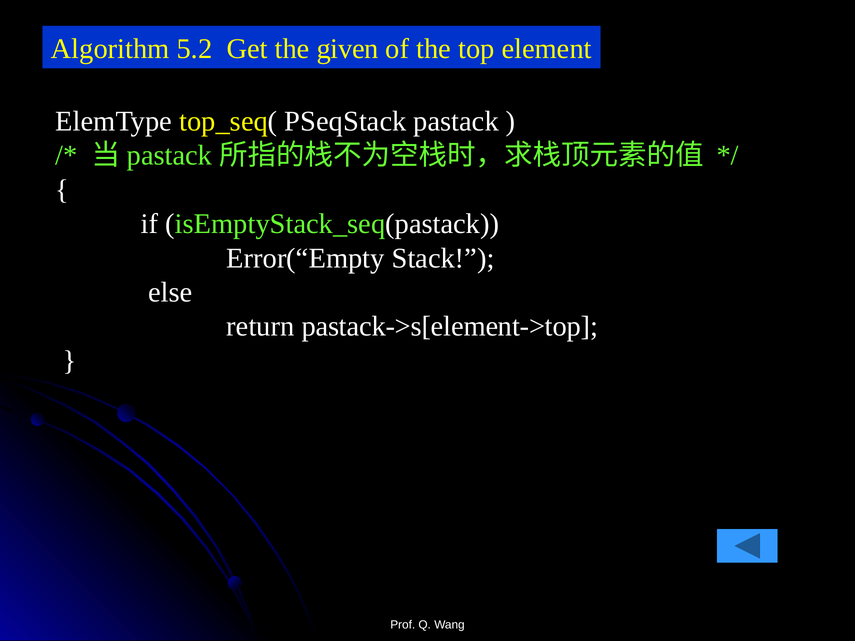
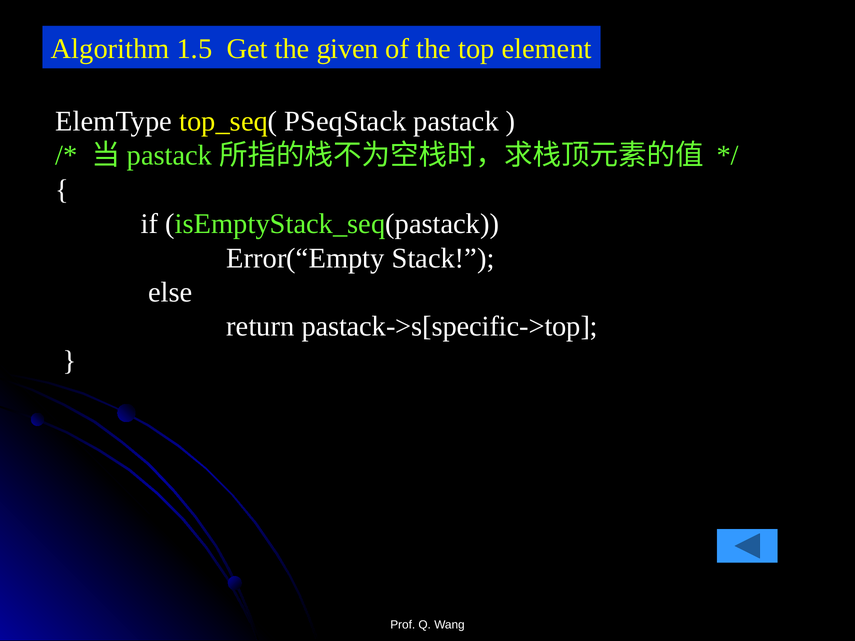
5.2: 5.2 -> 1.5
pastack->s[element->top: pastack->s[element->top -> pastack->s[specific->top
